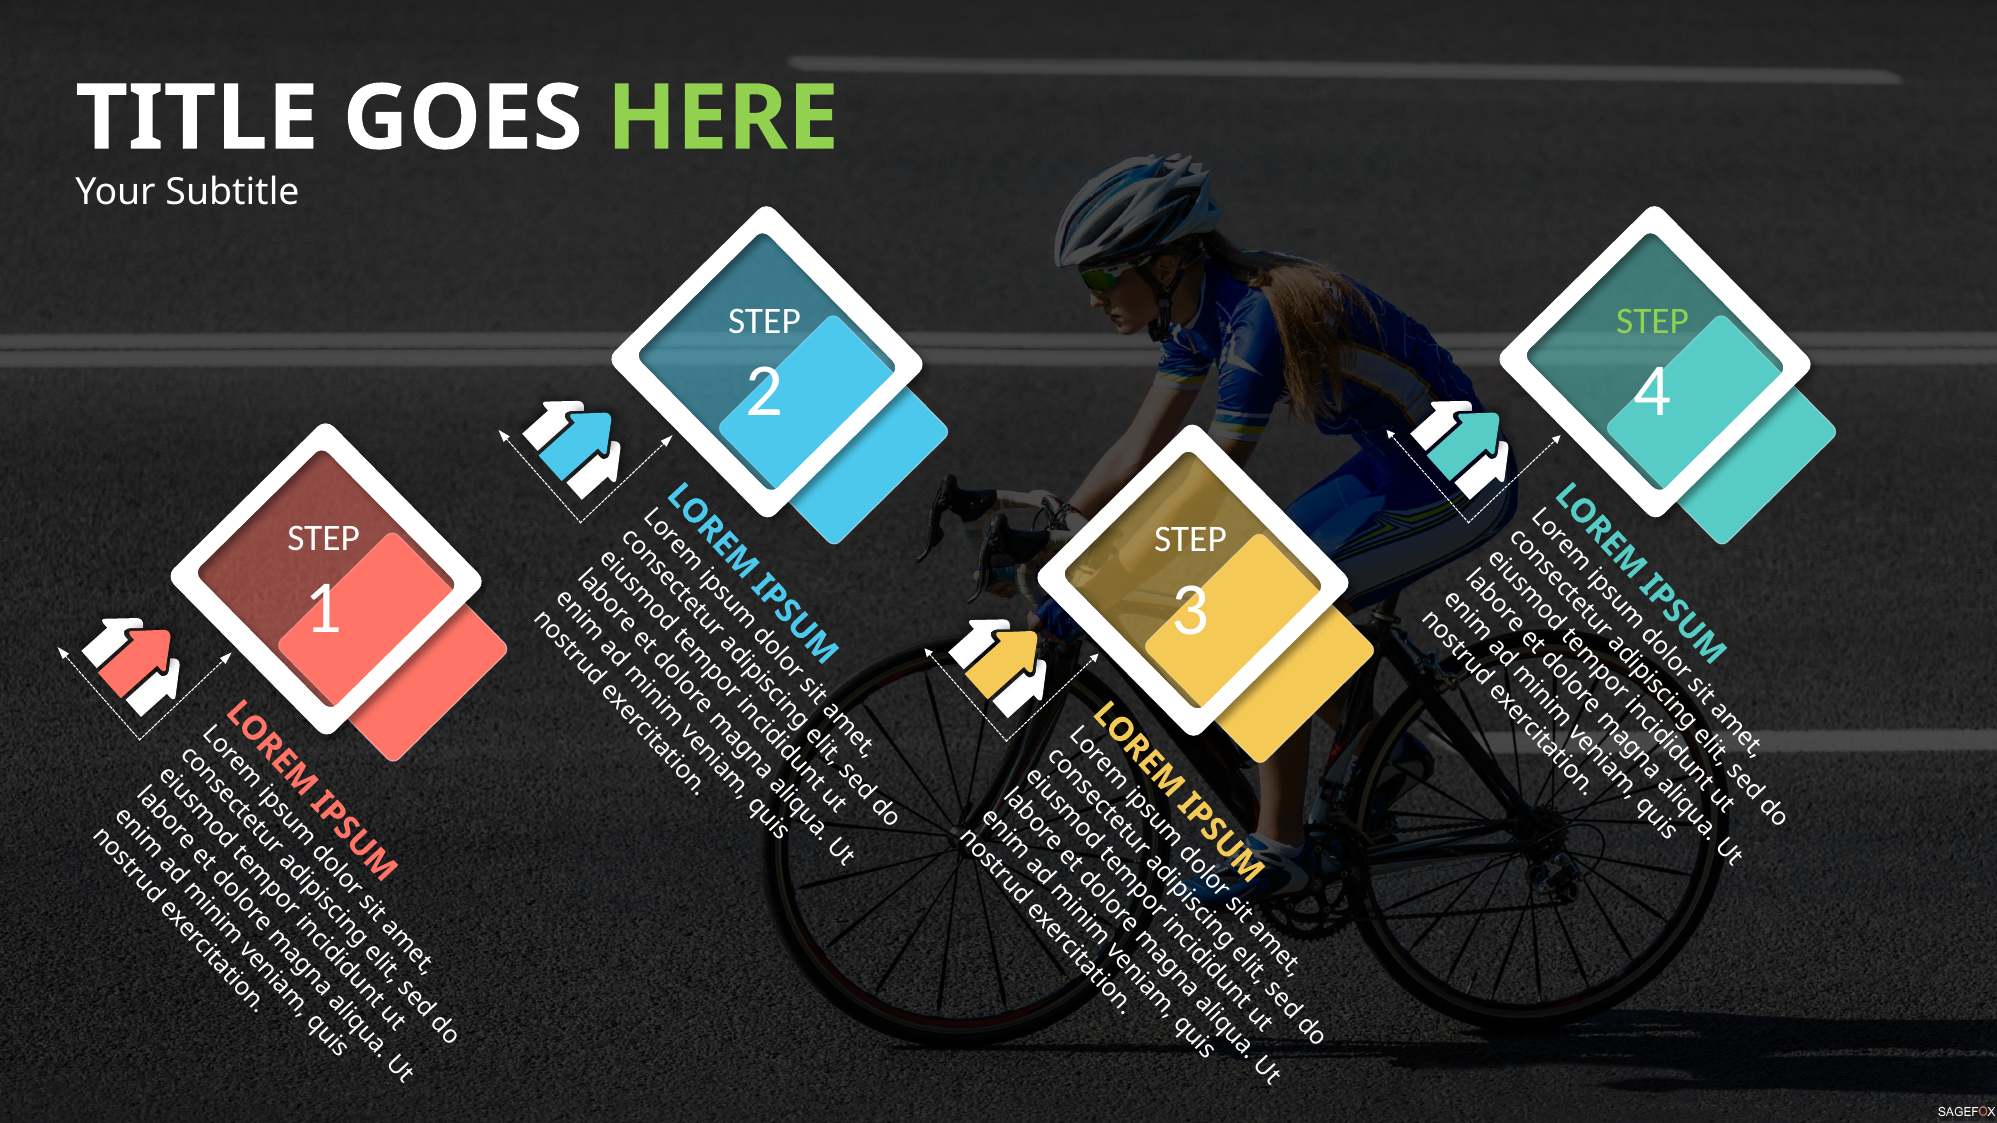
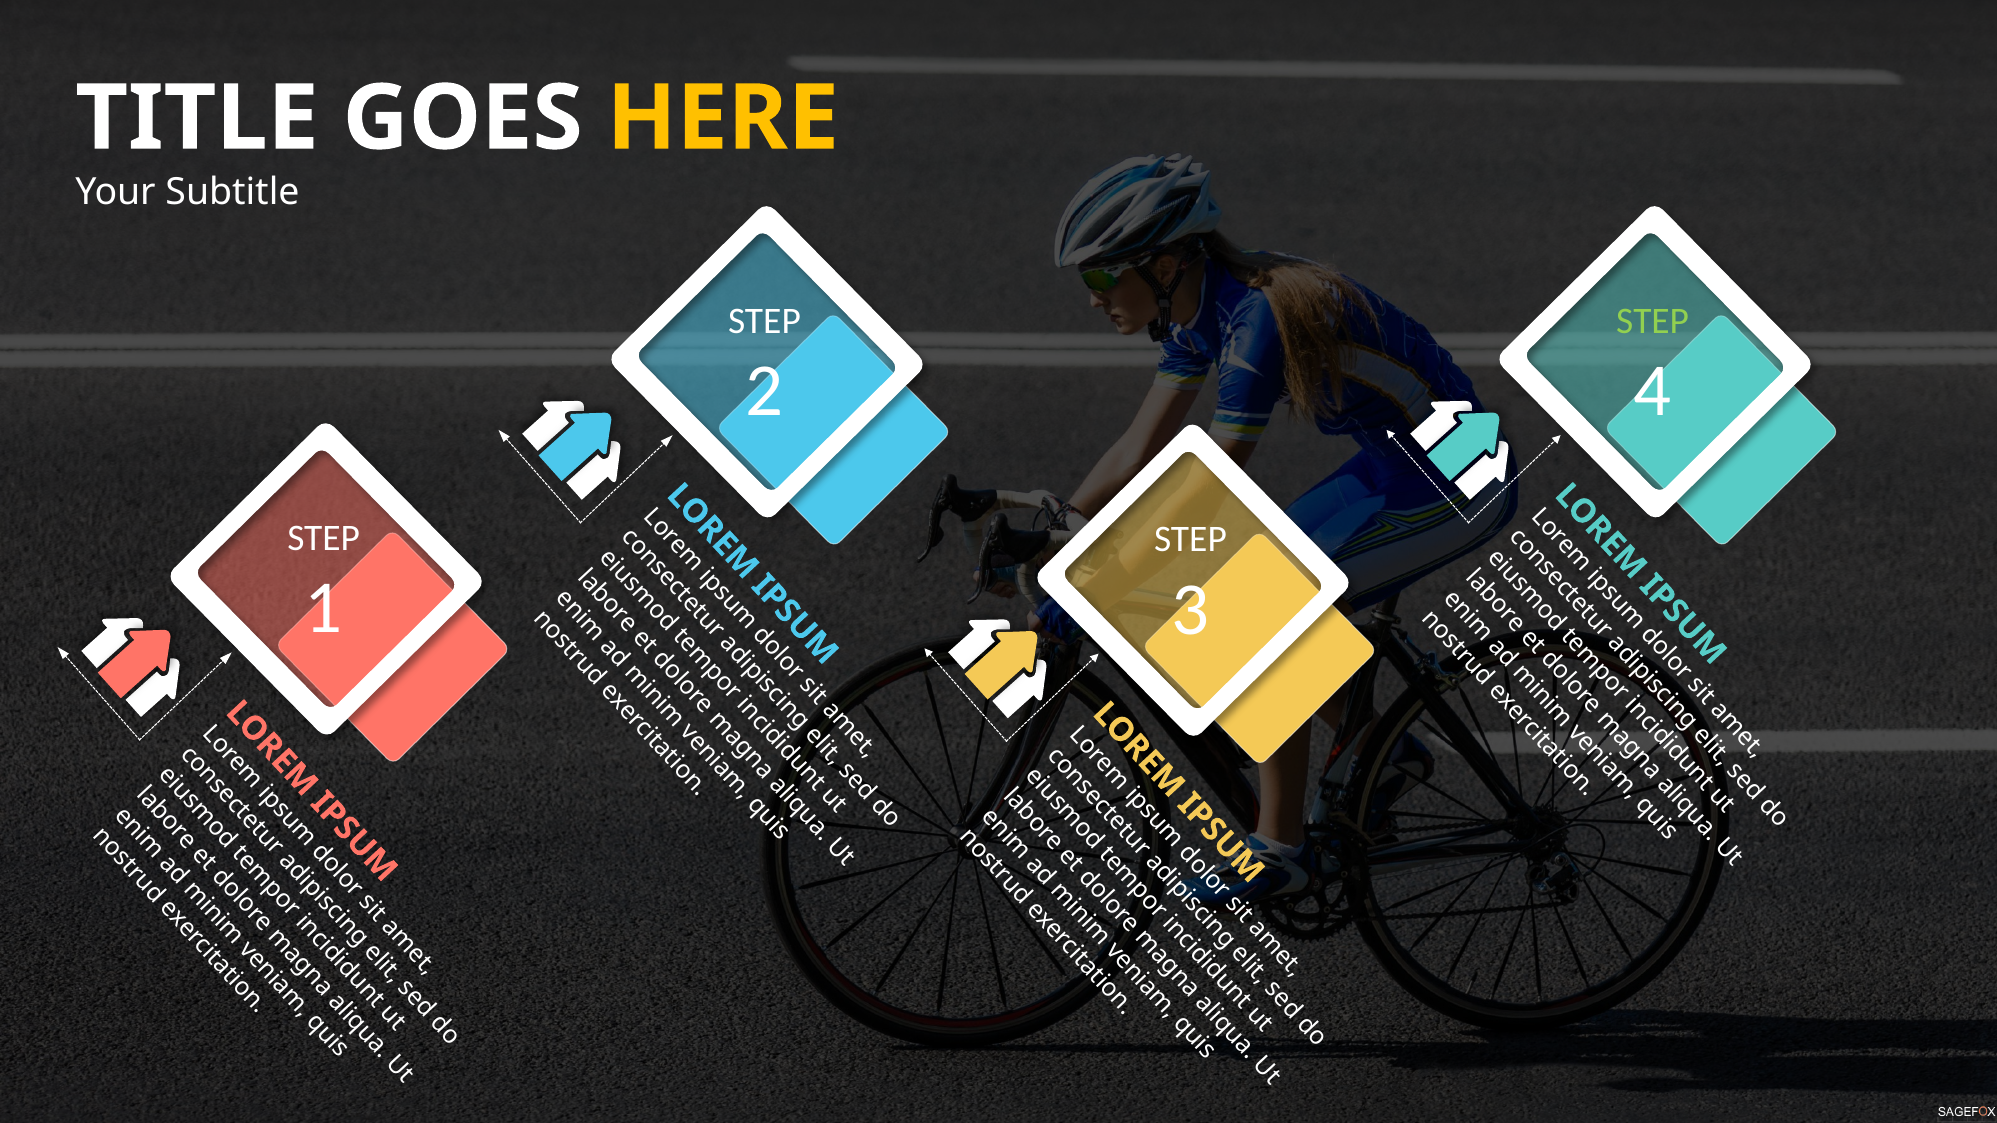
HERE colour: light green -> yellow
